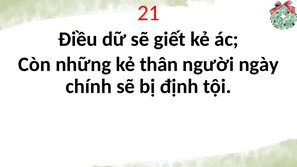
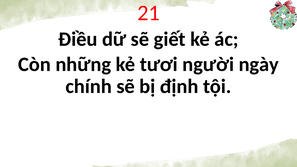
thân: thân -> tươi
